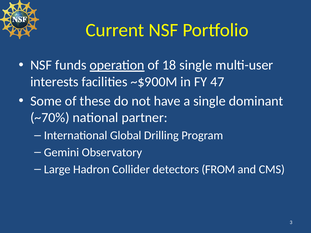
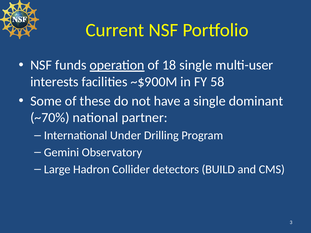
47: 47 -> 58
Global: Global -> Under
FROM: FROM -> BUILD
